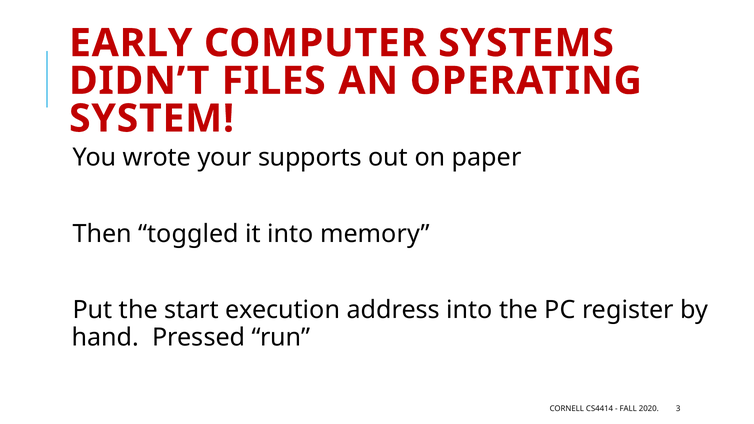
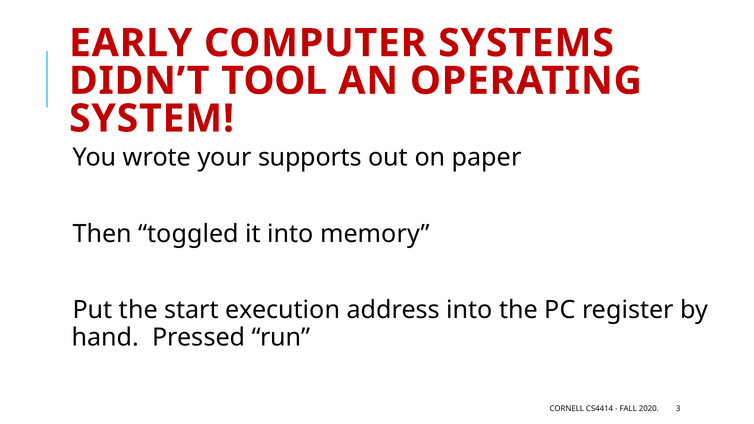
FILES: FILES -> TOOL
